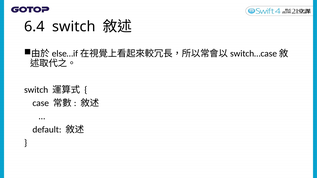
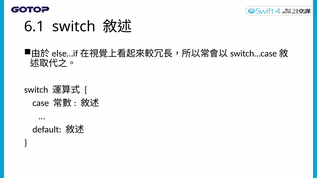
6.4: 6.4 -> 6.1
